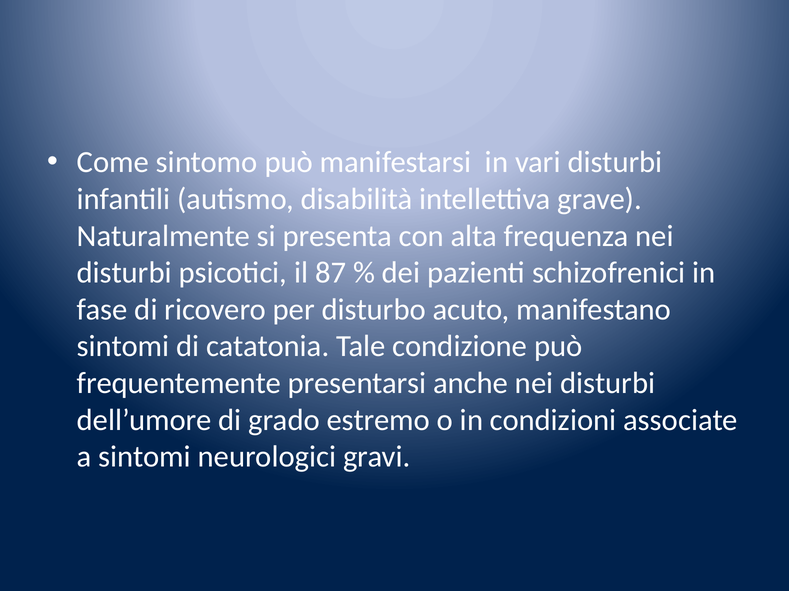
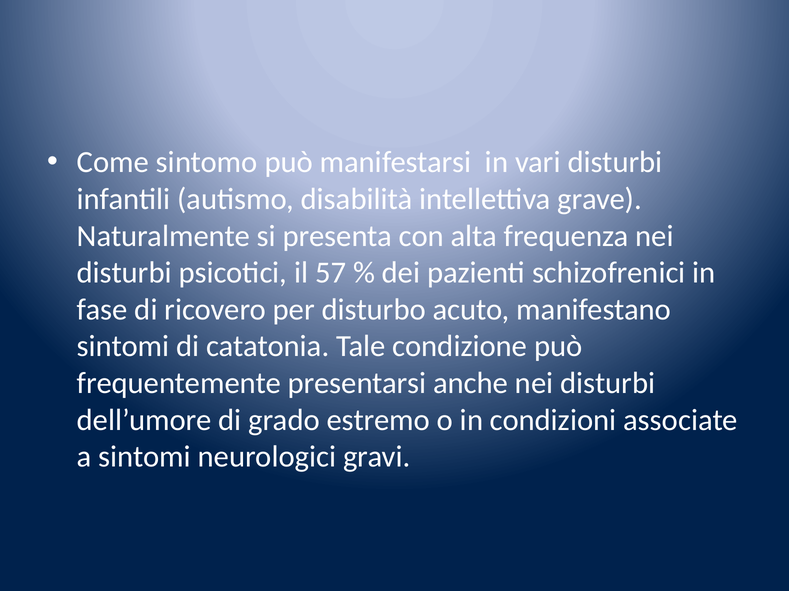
87: 87 -> 57
